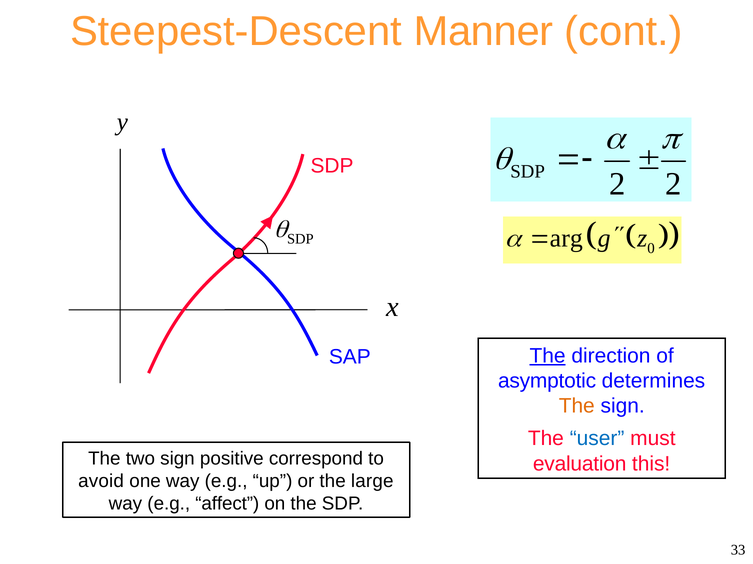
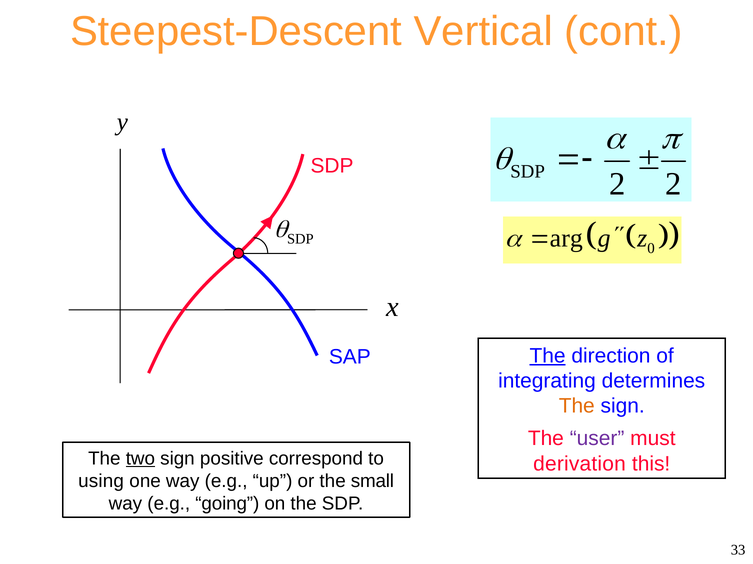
Manner: Manner -> Vertical
asymptotic: asymptotic -> integrating
user colour: blue -> purple
two underline: none -> present
evaluation: evaluation -> derivation
avoid: avoid -> using
large: large -> small
affect: affect -> going
